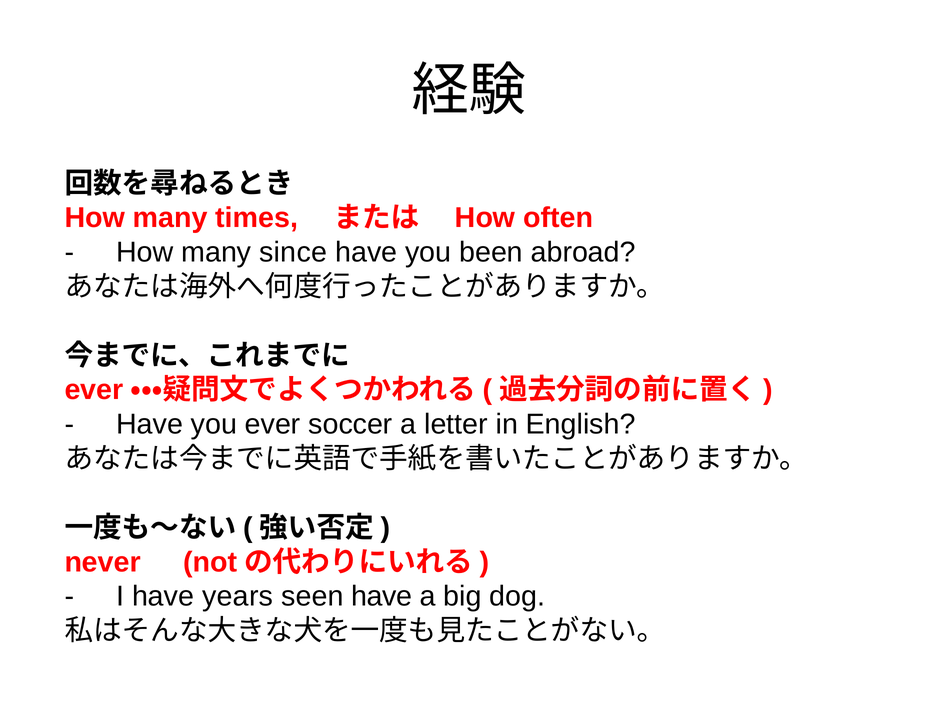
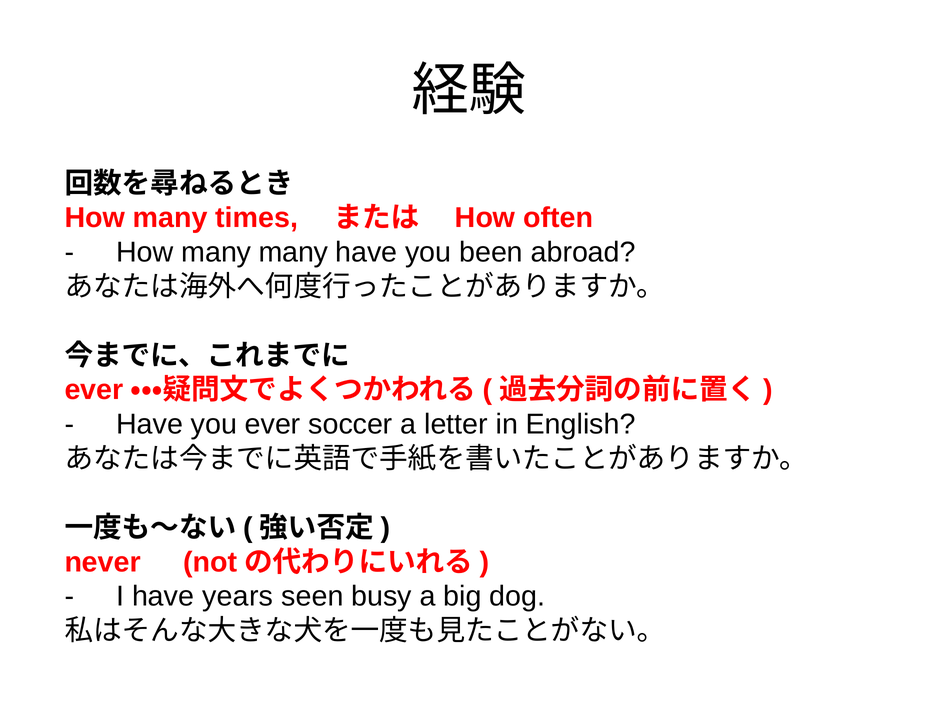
many since: since -> many
seen have: have -> busy
